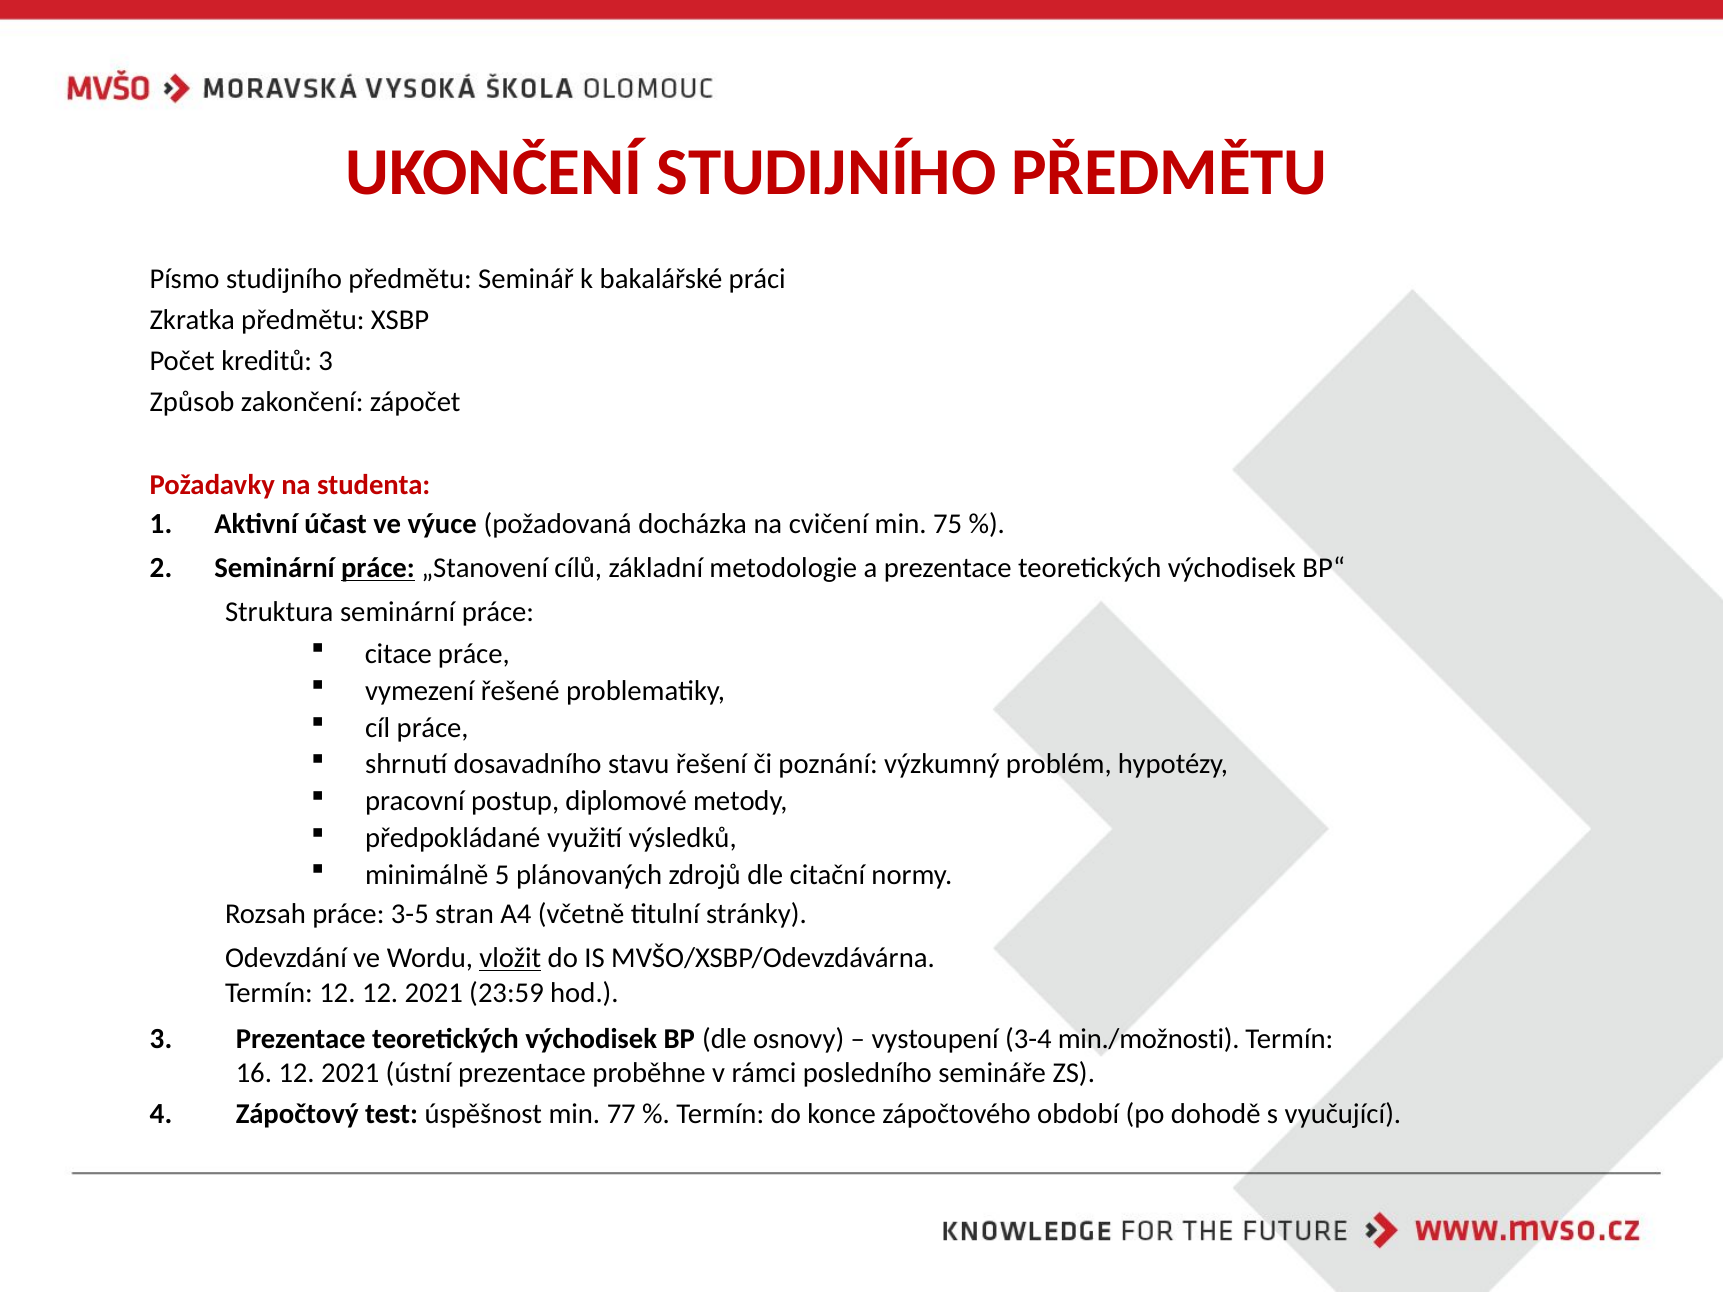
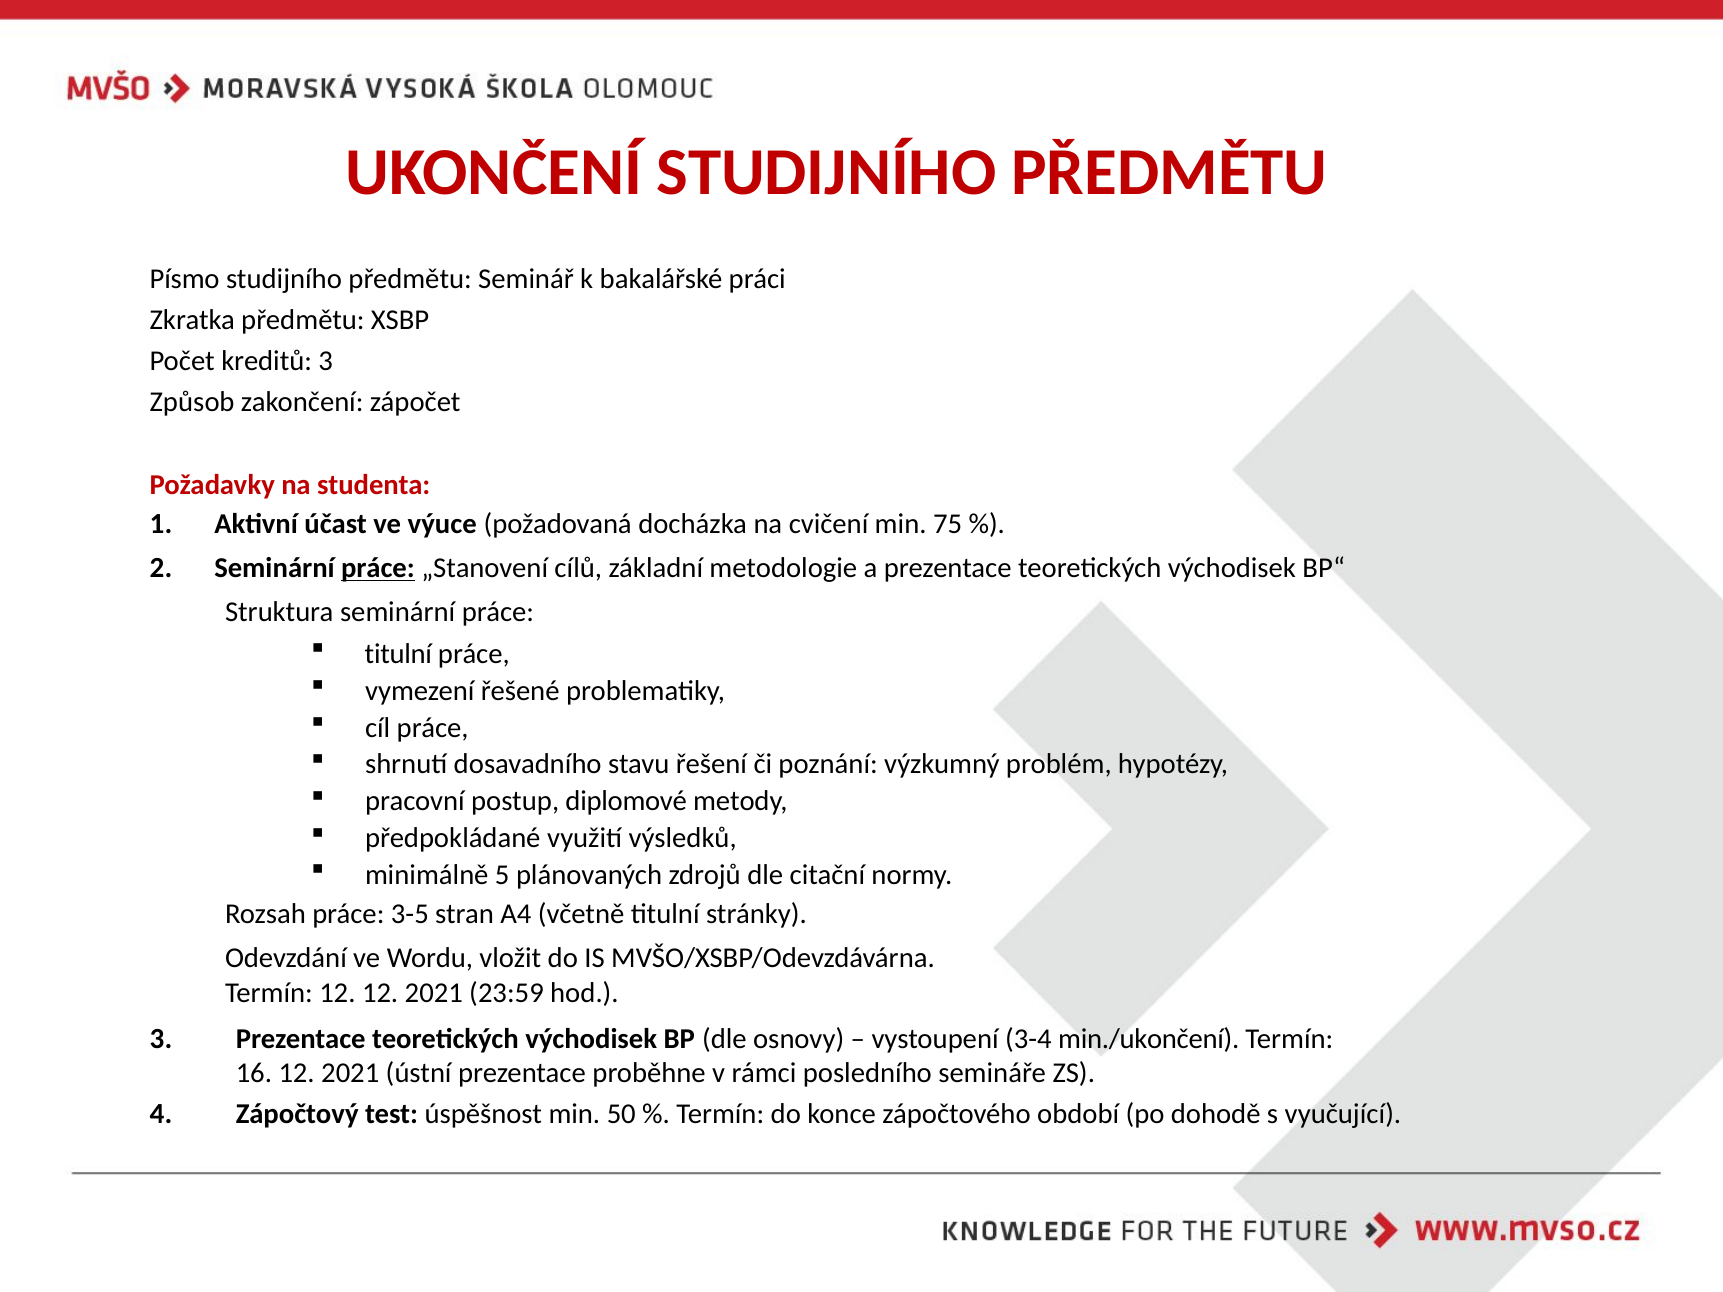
citace at (398, 654): citace -> titulní
vložit underline: present -> none
min./možnosti: min./možnosti -> min./ukončení
77: 77 -> 50
